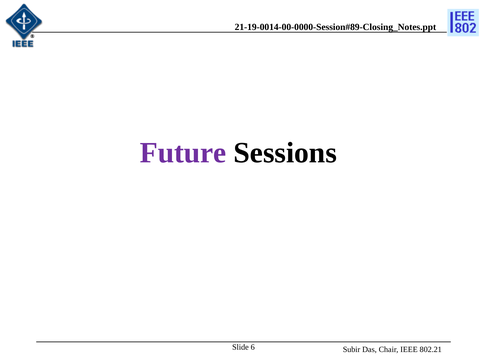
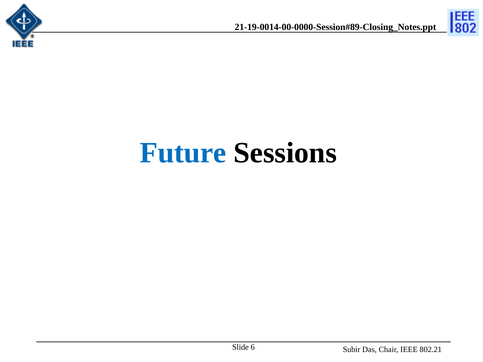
Future colour: purple -> blue
